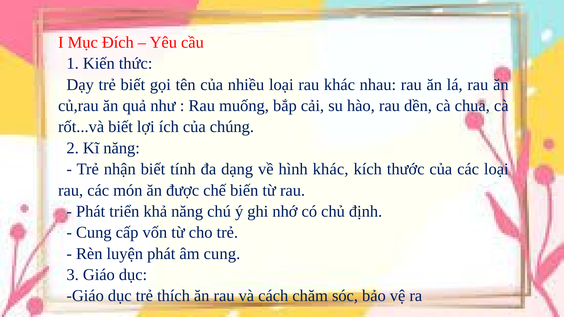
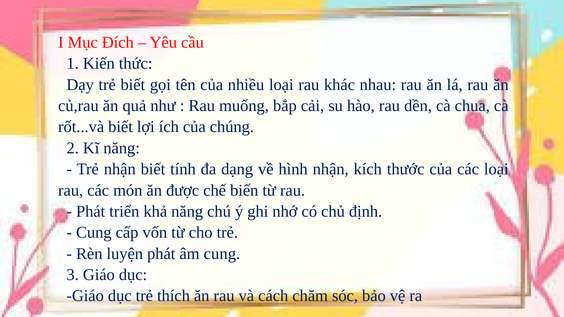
hình khác: khác -> nhận
